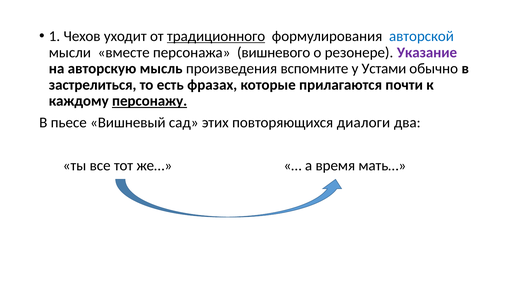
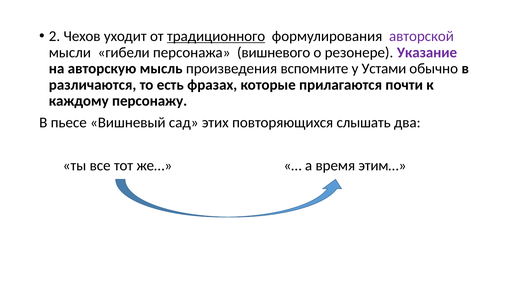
1: 1 -> 2
авторской colour: blue -> purple
вместе: вместе -> гибели
застрелиться: застрелиться -> различаются
персонажу underline: present -> none
диалоги: диалоги -> слышать
мать…: мать… -> этим…
